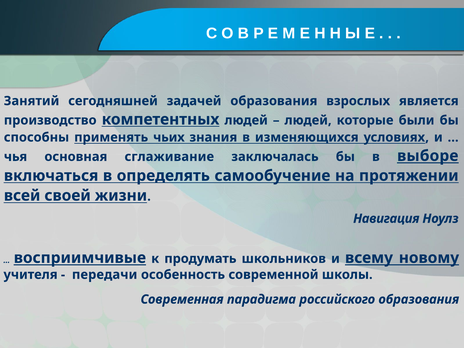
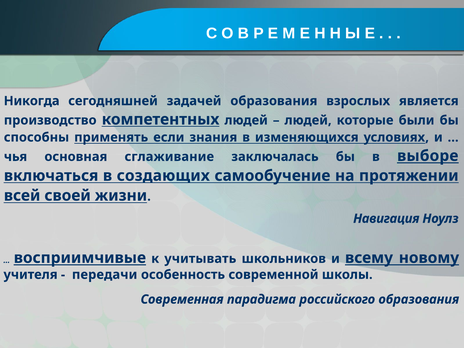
Занятий: Занятий -> Никогда
чьих: чьих -> если
определять: определять -> создающих
продумать: продумать -> учитывать
